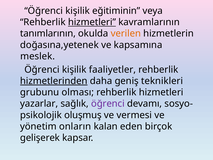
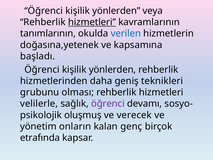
eğitiminin at (116, 11): eğitiminin -> yönlerden
verilen colour: orange -> blue
meslek: meslek -> başladı
faaliyetler at (112, 69): faaliyetler -> yönlerden
hizmetlerinden underline: present -> none
yazarlar: yazarlar -> velilerle
vermesi: vermesi -> verecek
eden: eden -> genç
gelişerek: gelişerek -> etrafında
